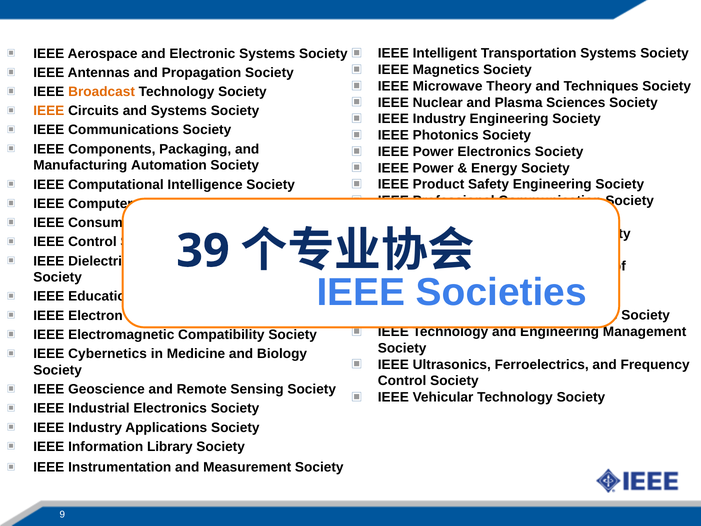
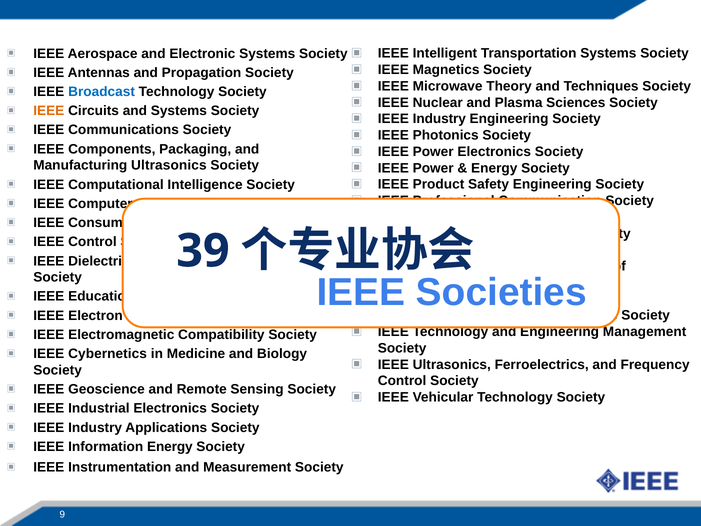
Broadcast colour: orange -> blue
Manufacturing Automation: Automation -> Ultrasonics
Information Library: Library -> Energy
